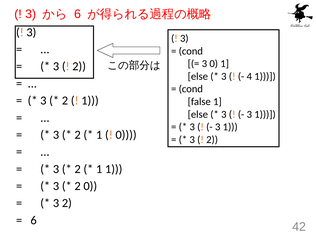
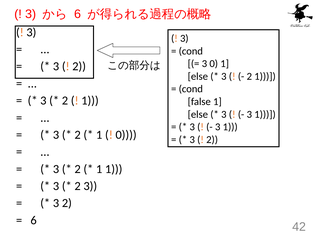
4 at (249, 76): 4 -> 2
2 0: 0 -> 3
